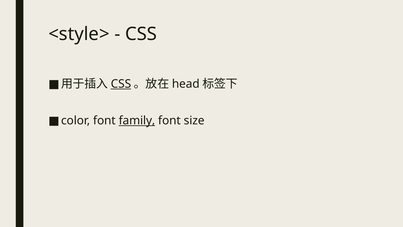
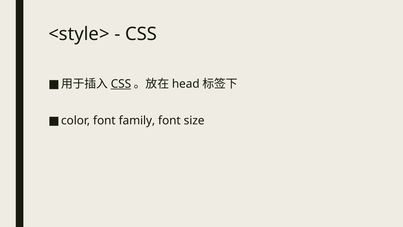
family underline: present -> none
